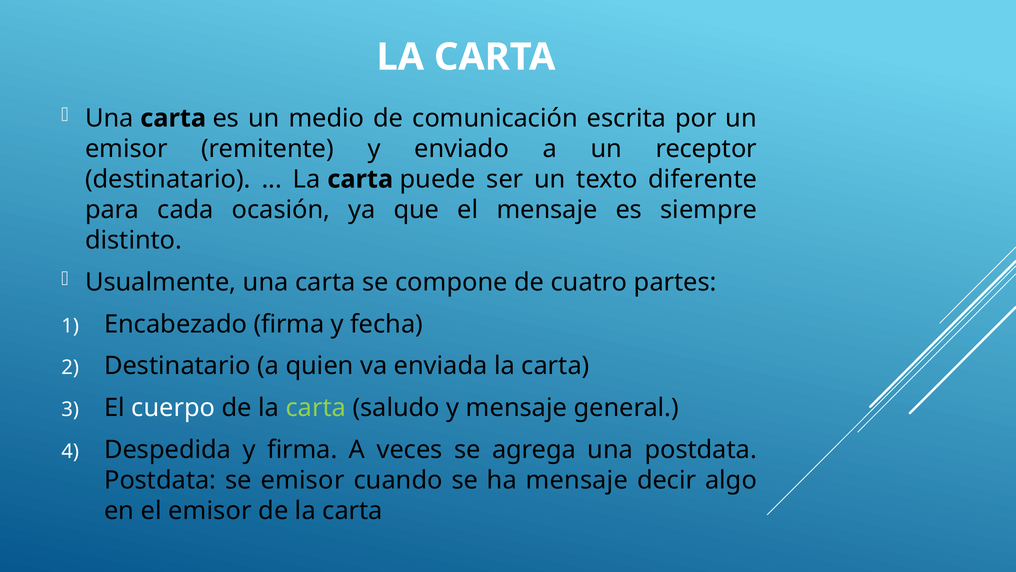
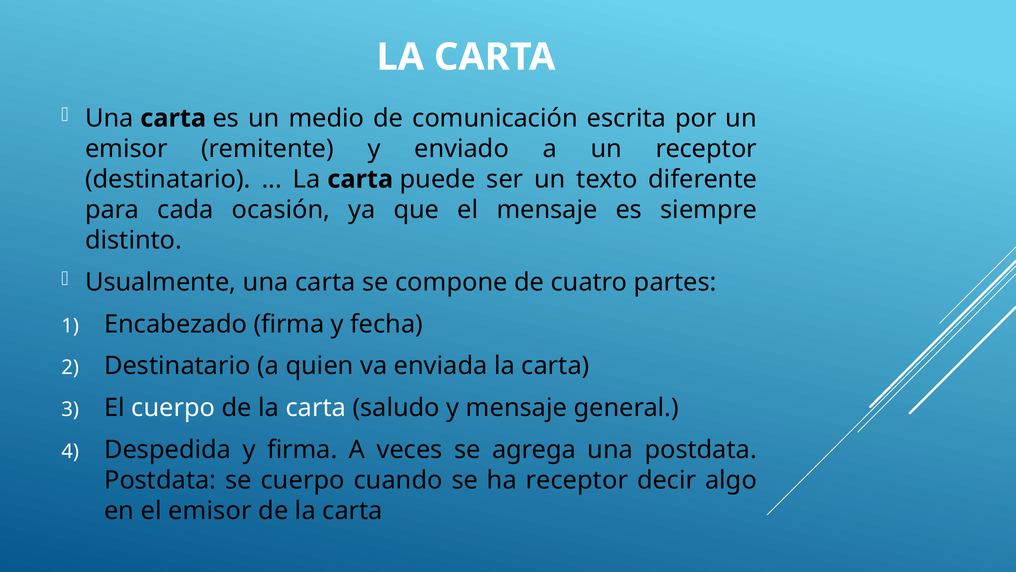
carta at (316, 408) colour: light green -> white
se emisor: emisor -> cuerpo
ha mensaje: mensaje -> receptor
